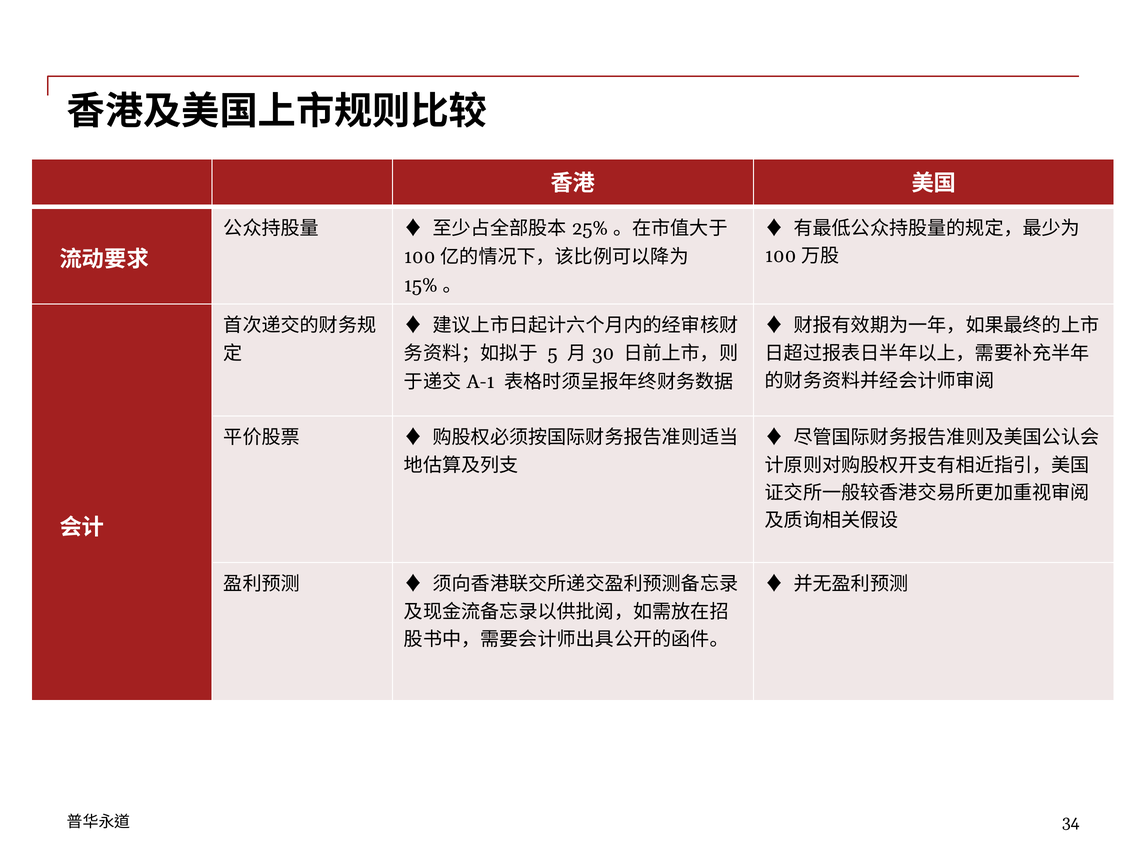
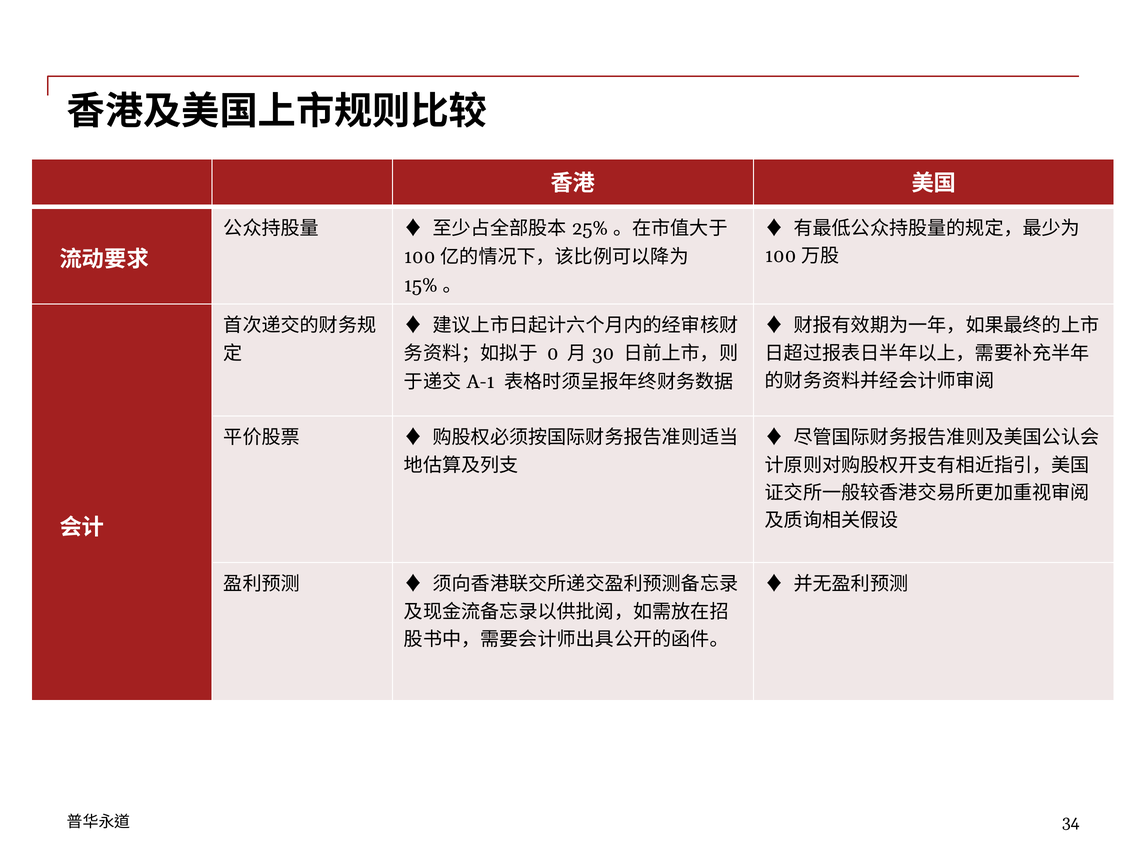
5: 5 -> 0
